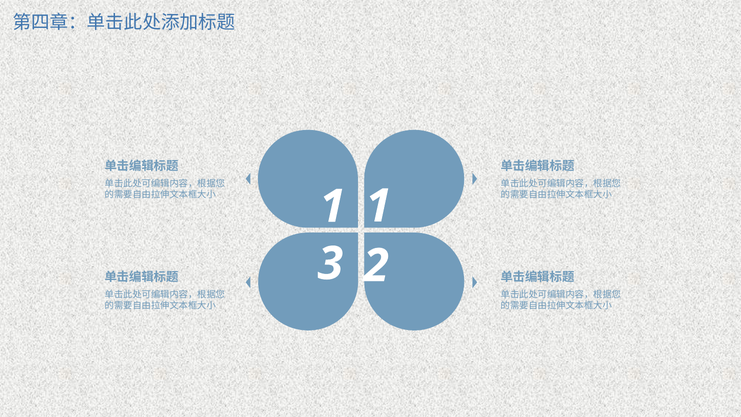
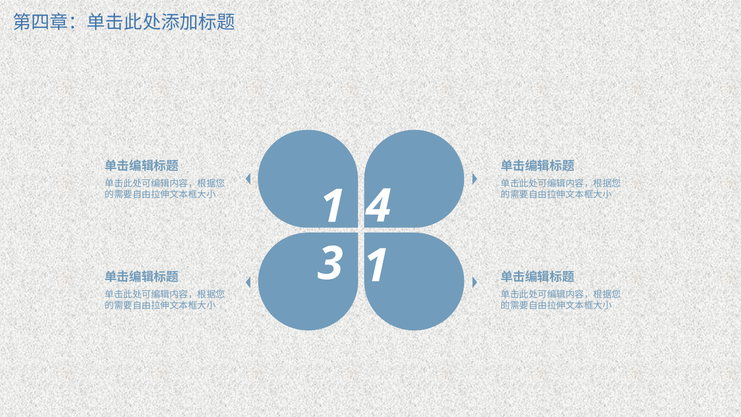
1 1: 1 -> 4
3 2: 2 -> 1
